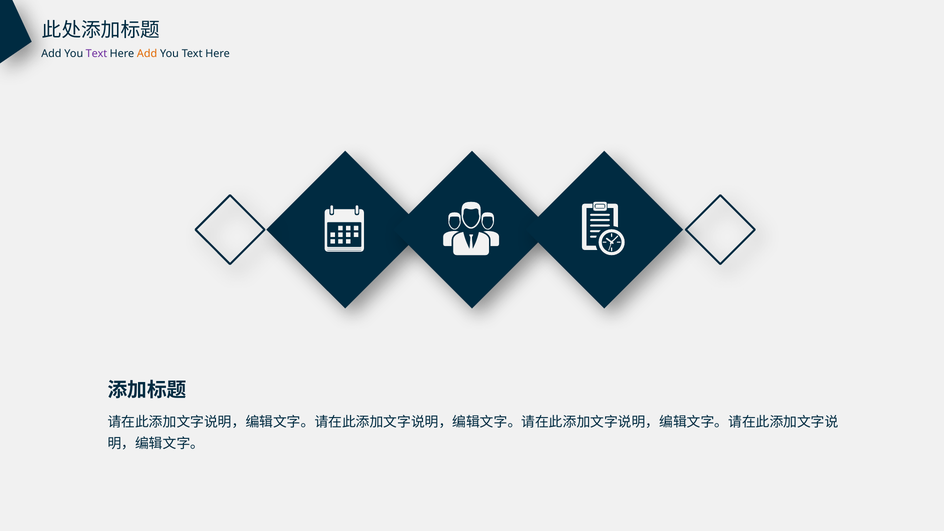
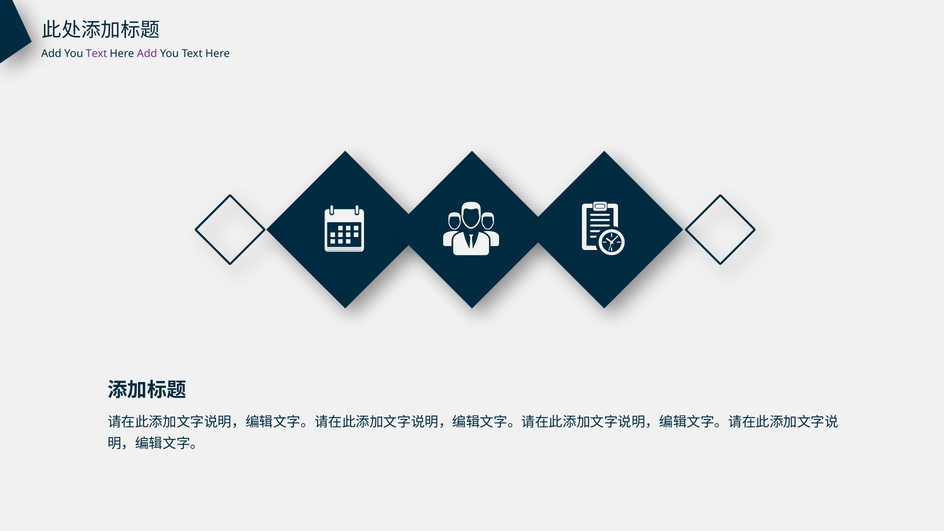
Add at (147, 54) colour: orange -> purple
